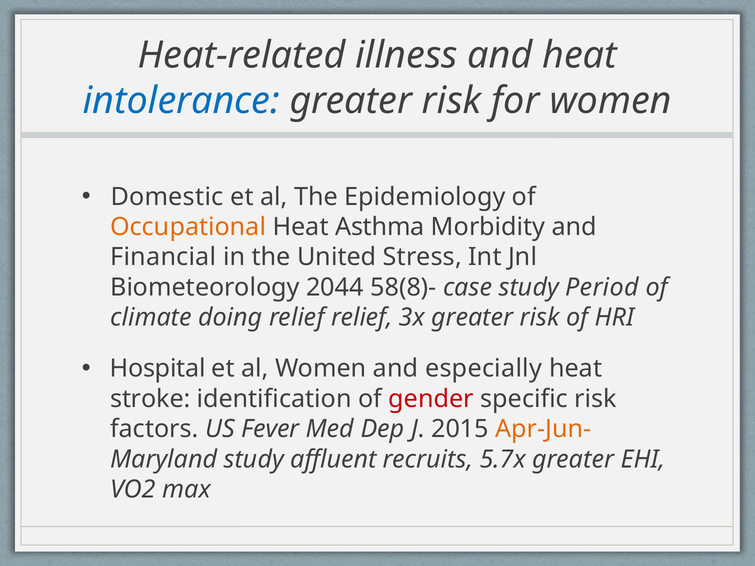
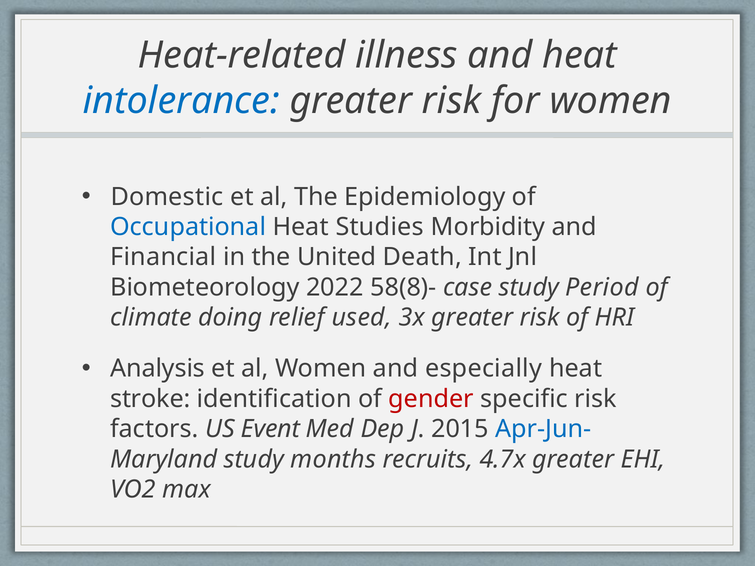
Occupational colour: orange -> blue
Asthma: Asthma -> Studies
Stress: Stress -> Death
2044: 2044 -> 2022
relief relief: relief -> used
Hospital: Hospital -> Analysis
Fever: Fever -> Event
Apr-Jun- colour: orange -> blue
affluent: affluent -> months
5.7x: 5.7x -> 4.7x
